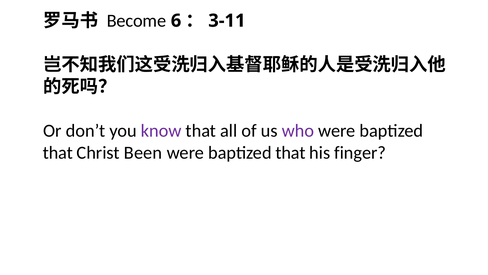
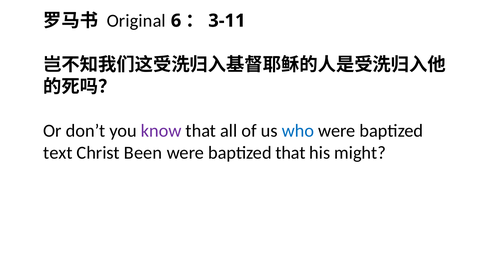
Become: Become -> Original
who colour: purple -> blue
that at (58, 152): that -> text
finger: finger -> might
